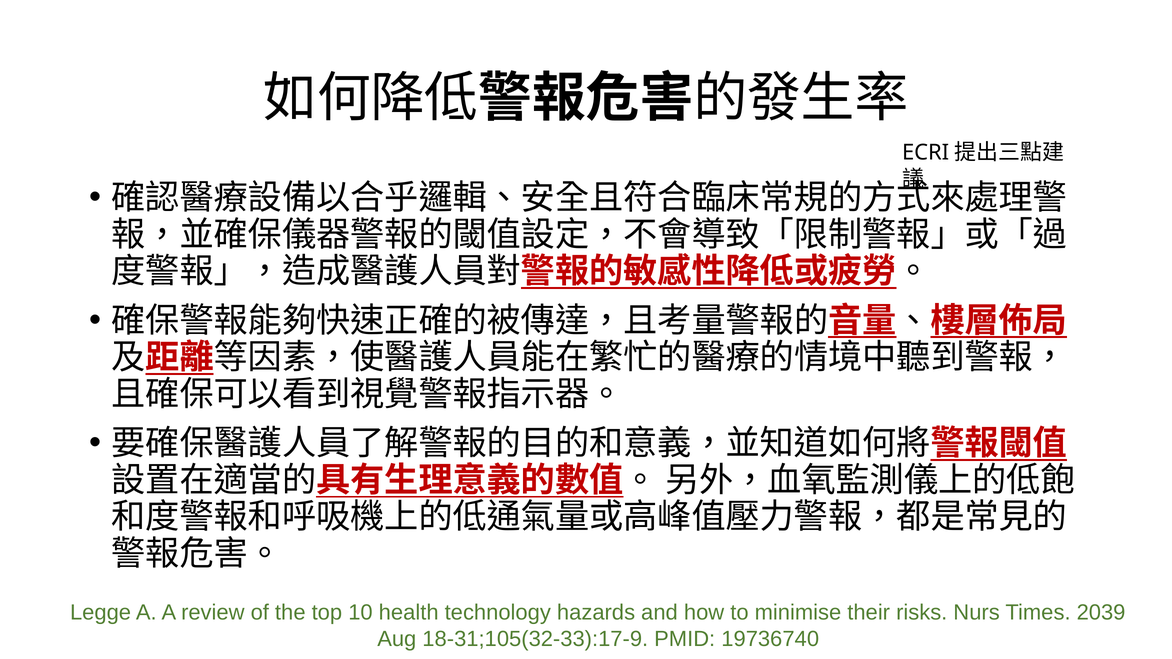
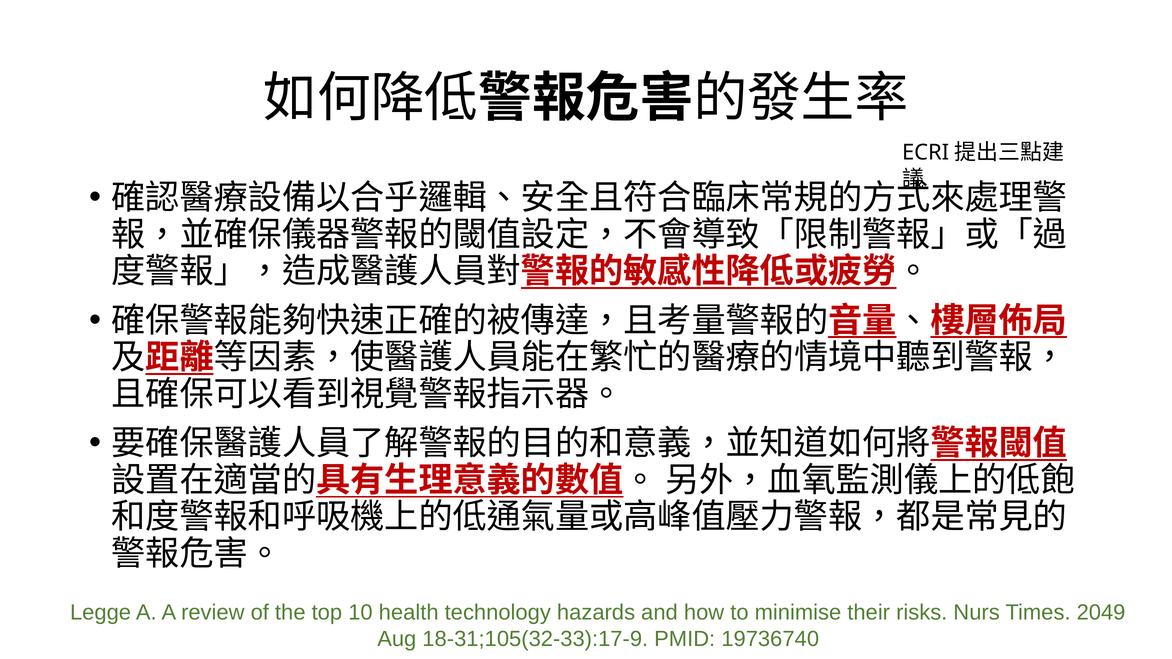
2039: 2039 -> 2049
